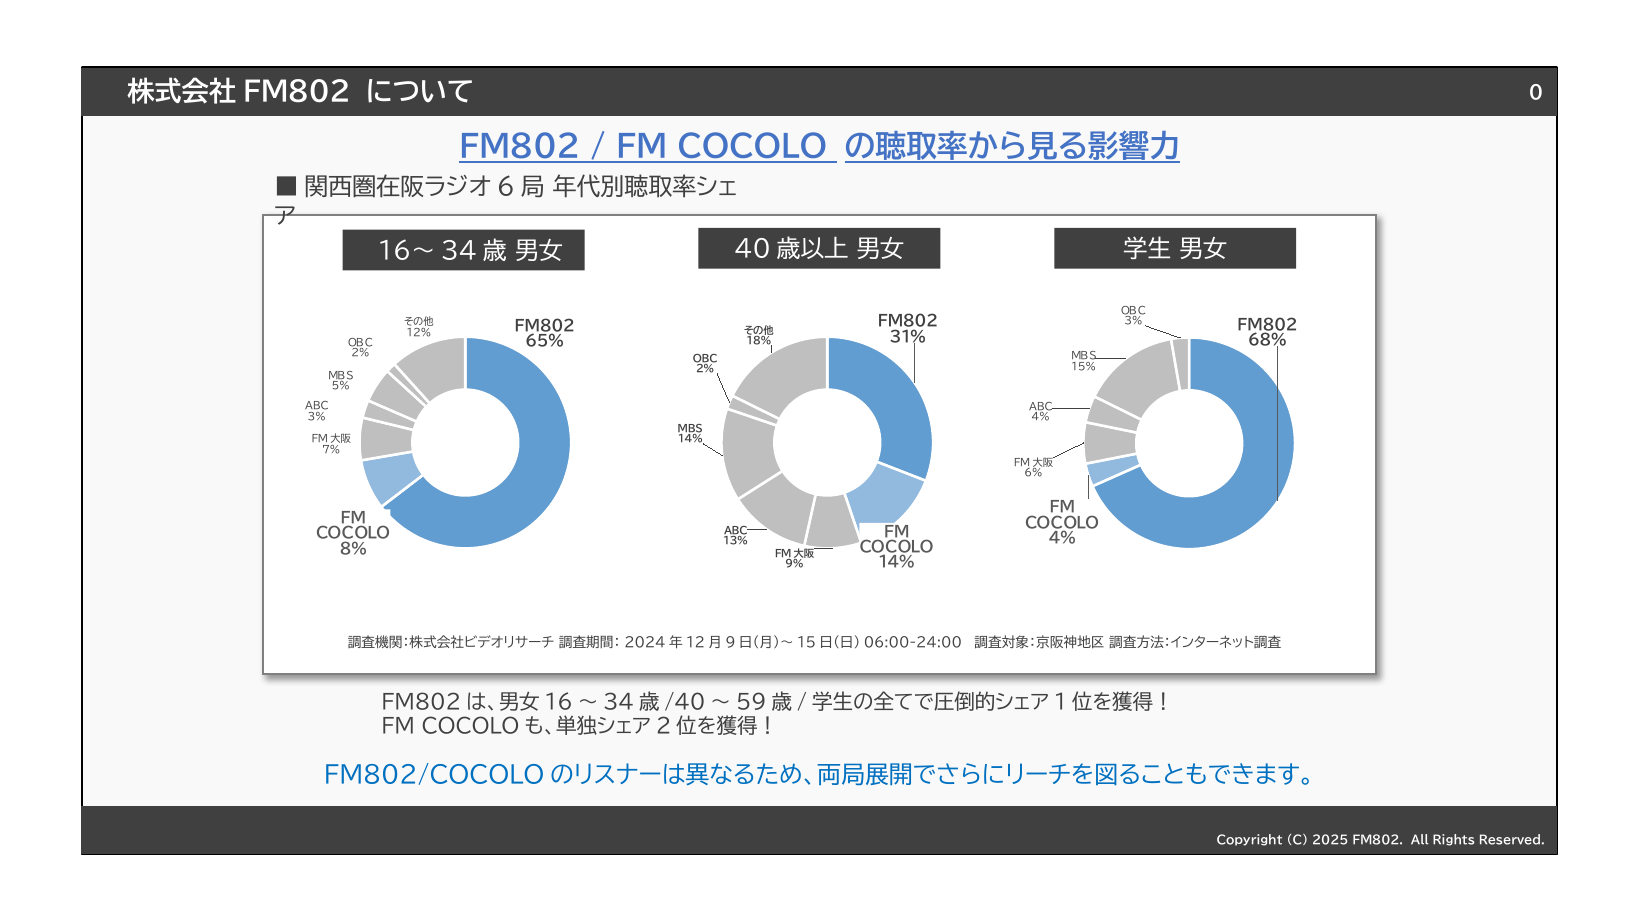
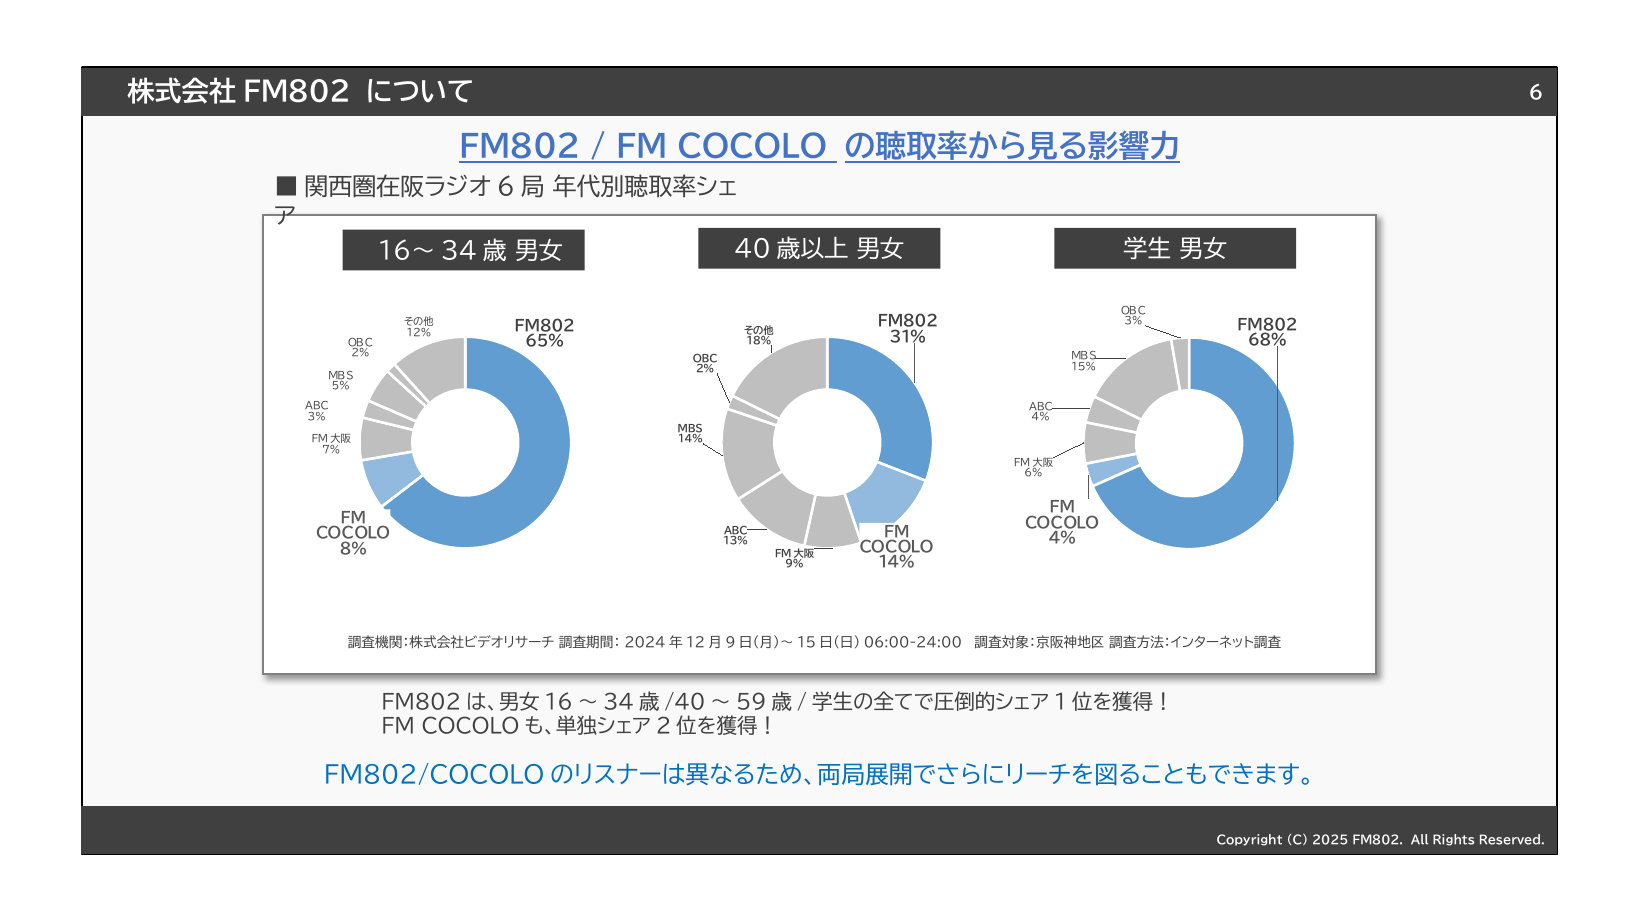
0: 0 -> 6
